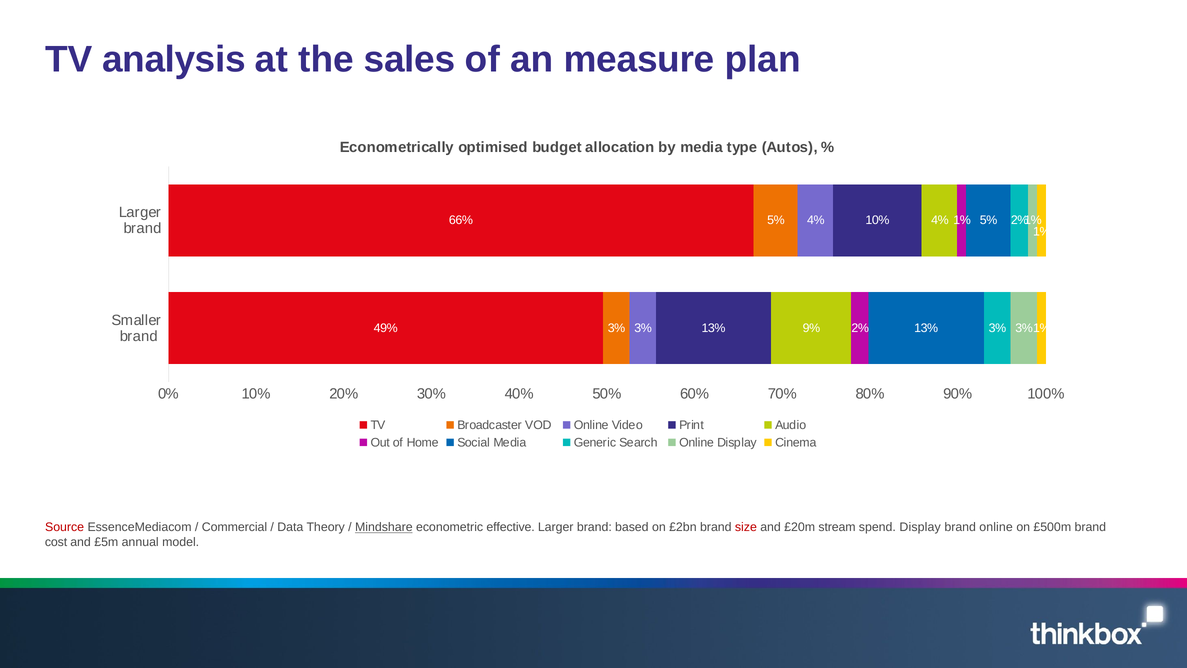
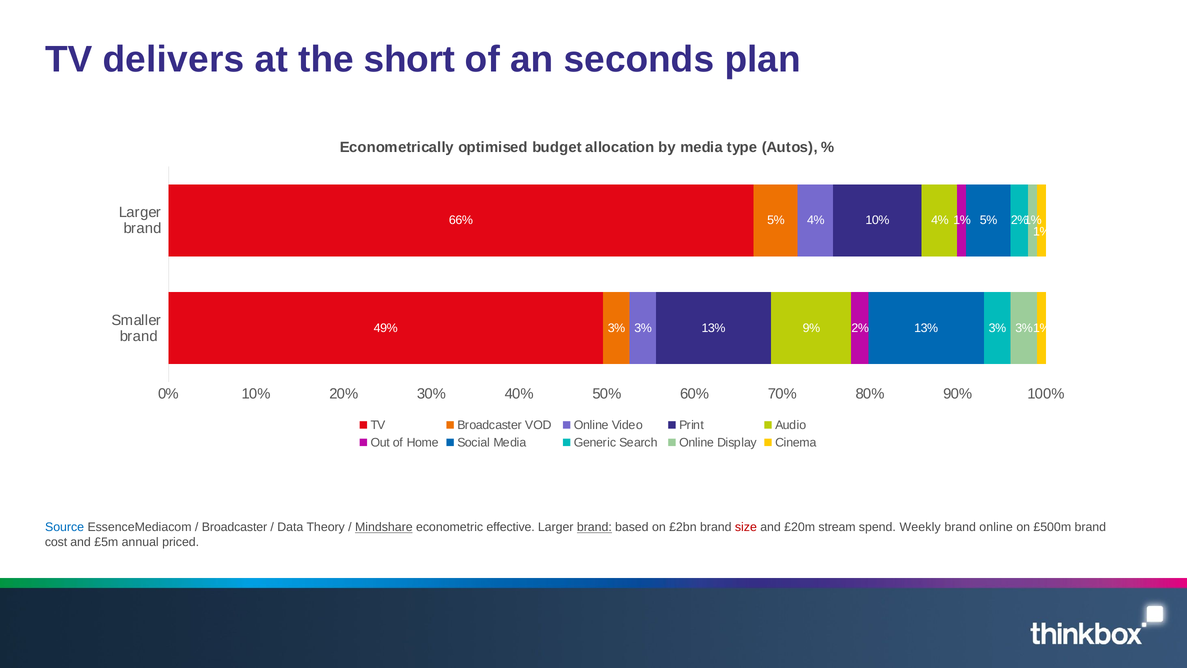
analysis: analysis -> delivers
sales: sales -> short
measure: measure -> seconds
Source colour: red -> blue
Commercial at (234, 527): Commercial -> Broadcaster
brand at (594, 527) underline: none -> present
spend Display: Display -> Weekly
model: model -> priced
